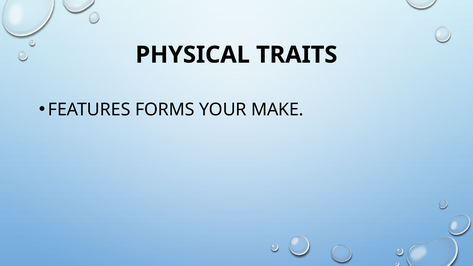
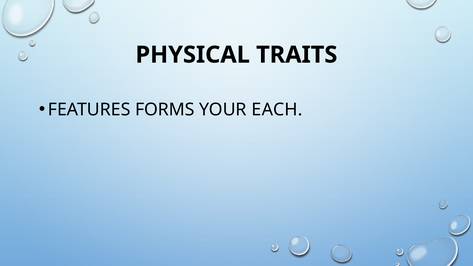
MAKE: MAKE -> EACH
